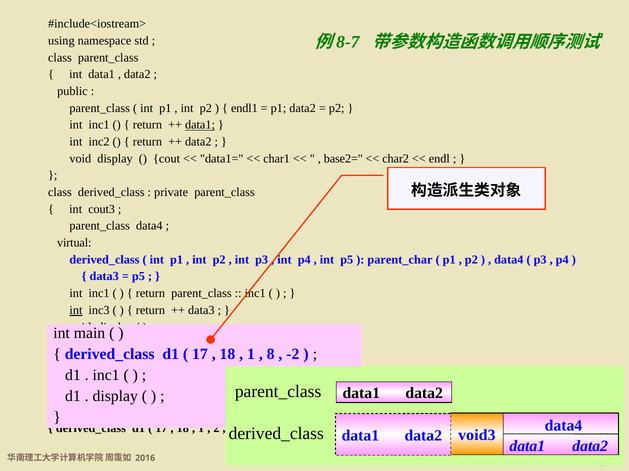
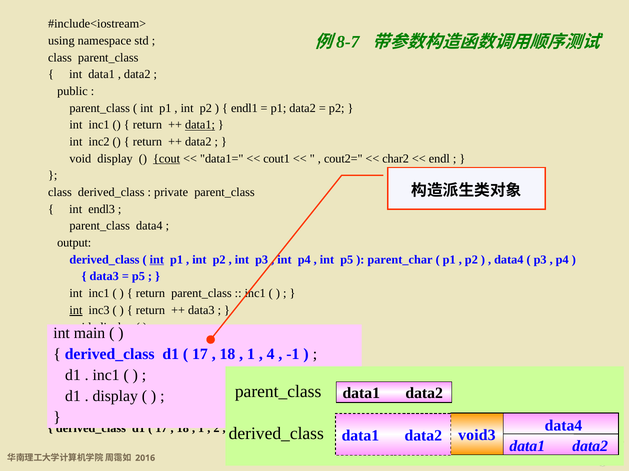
cout at (167, 159) underline: none -> present
char1: char1 -> cout1
base2=: base2= -> cout2=
cout3: cout3 -> endl3
virtual: virtual -> output
int at (157, 260) underline: none -> present
8: 8 -> 4
-2: -2 -> -1
